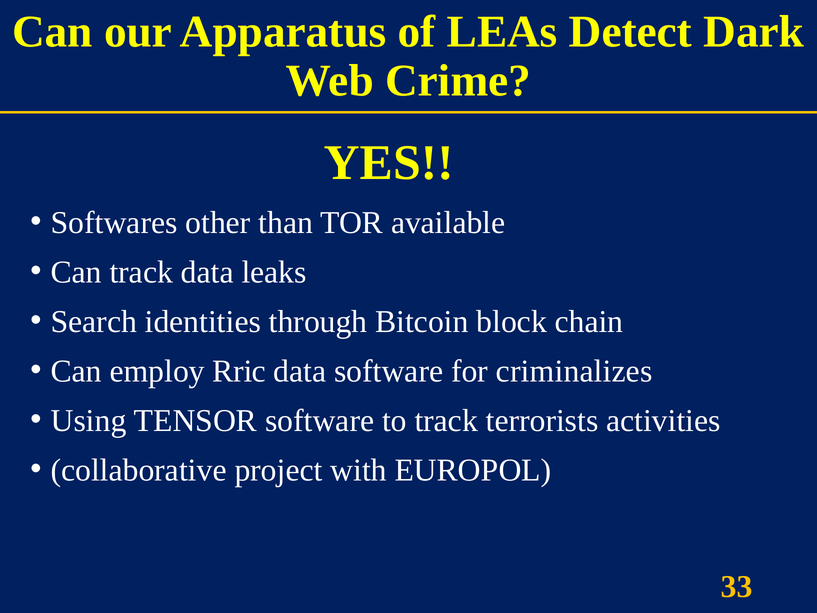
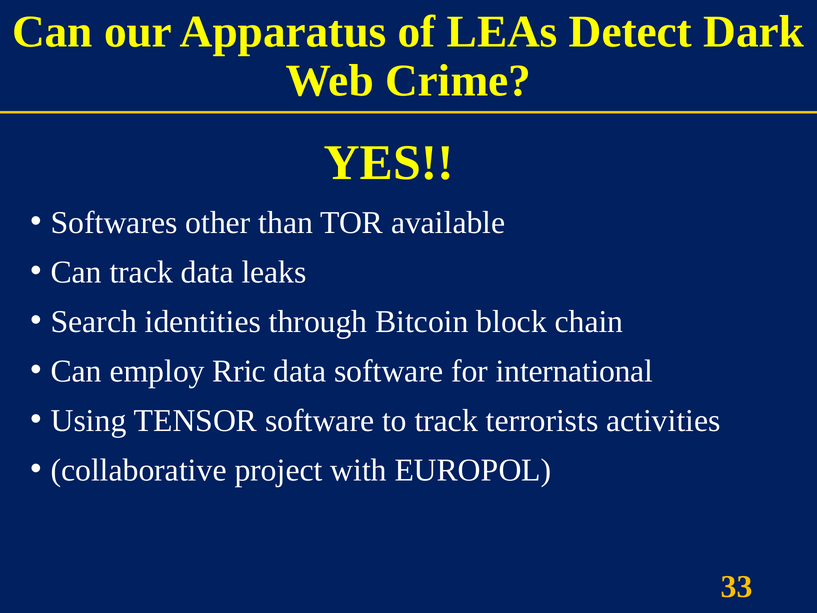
criminalizes: criminalizes -> international
